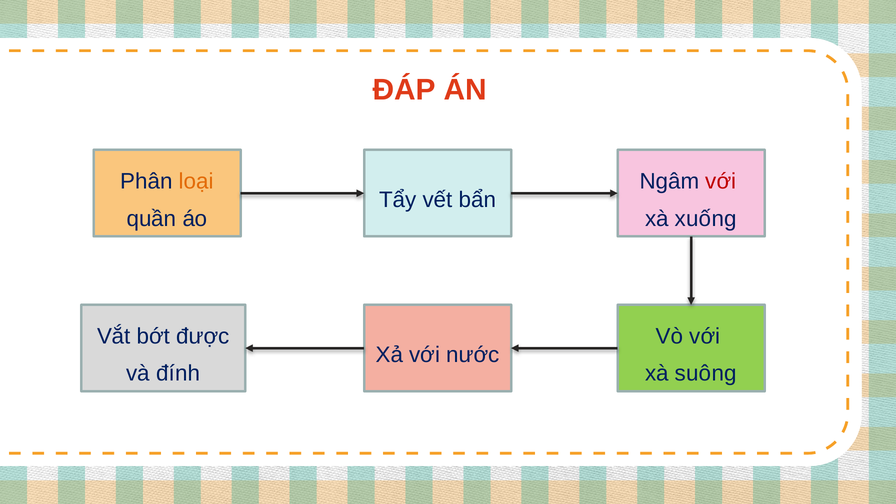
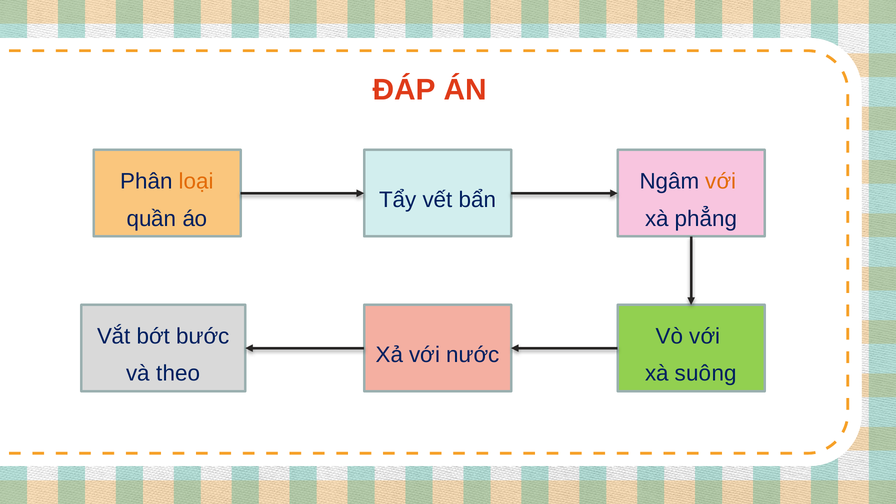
với at (721, 181) colour: red -> orange
xuống: xuống -> phẳng
được: được -> bước
đính: đính -> theo
